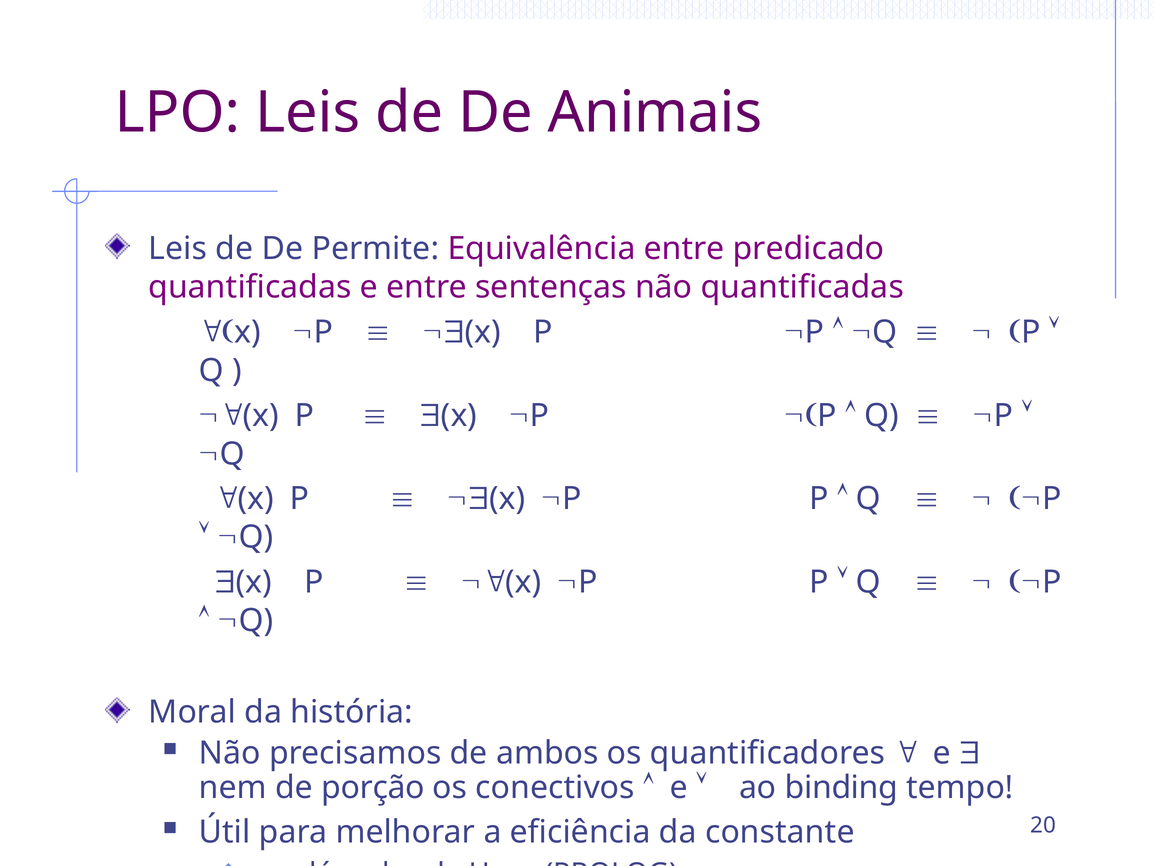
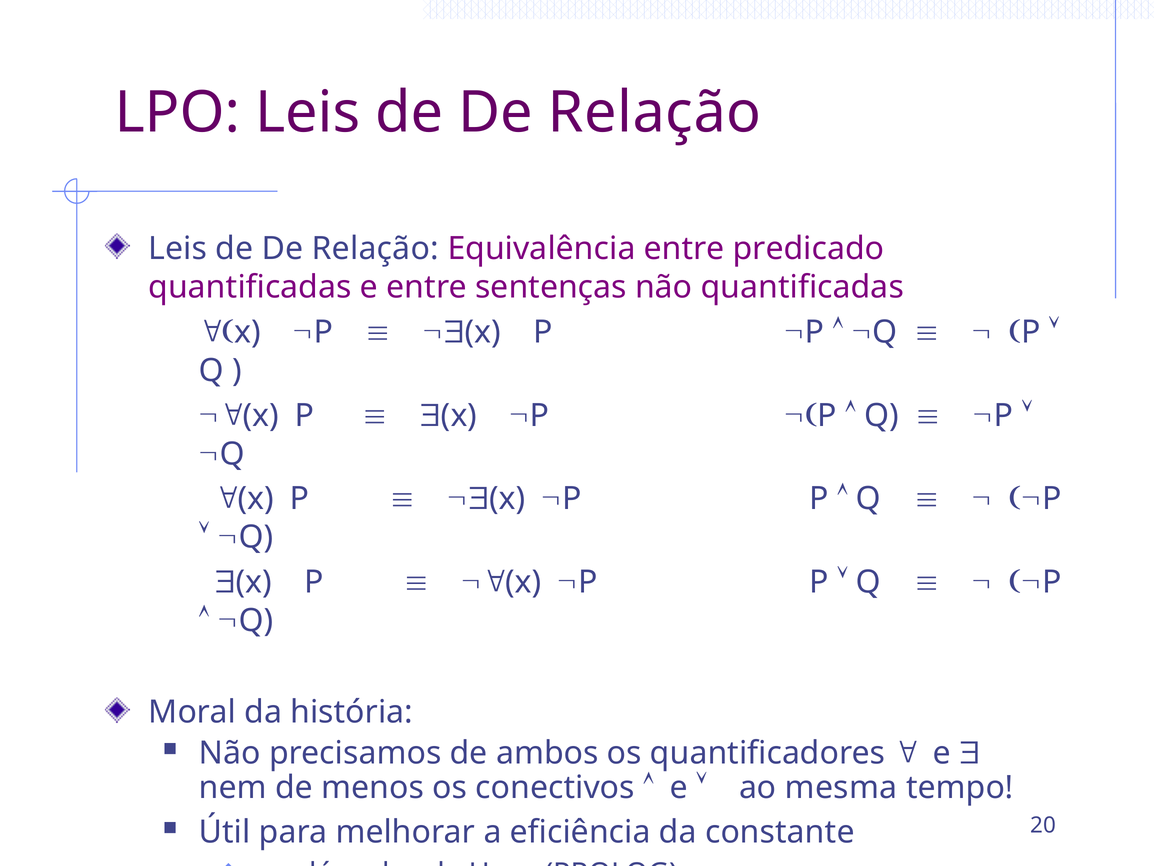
Animais at (655, 113): Animais -> Relação
Permite at (375, 248): Permite -> Relação
porção: porção -> menos
binding: binding -> mesma
